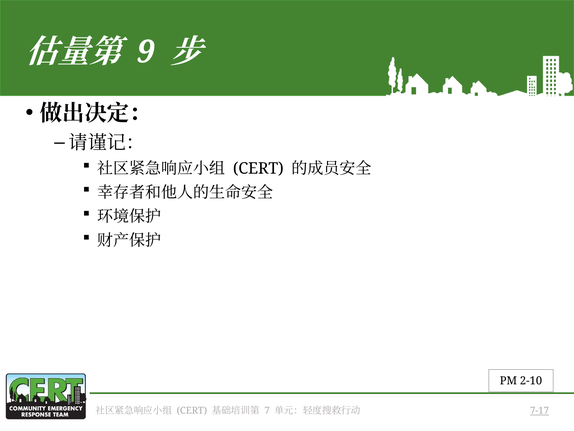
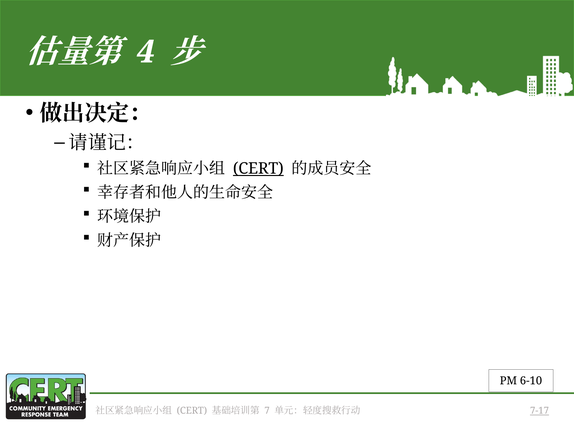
9: 9 -> 4
CERT at (258, 168) underline: none -> present
2-10: 2-10 -> 6-10
